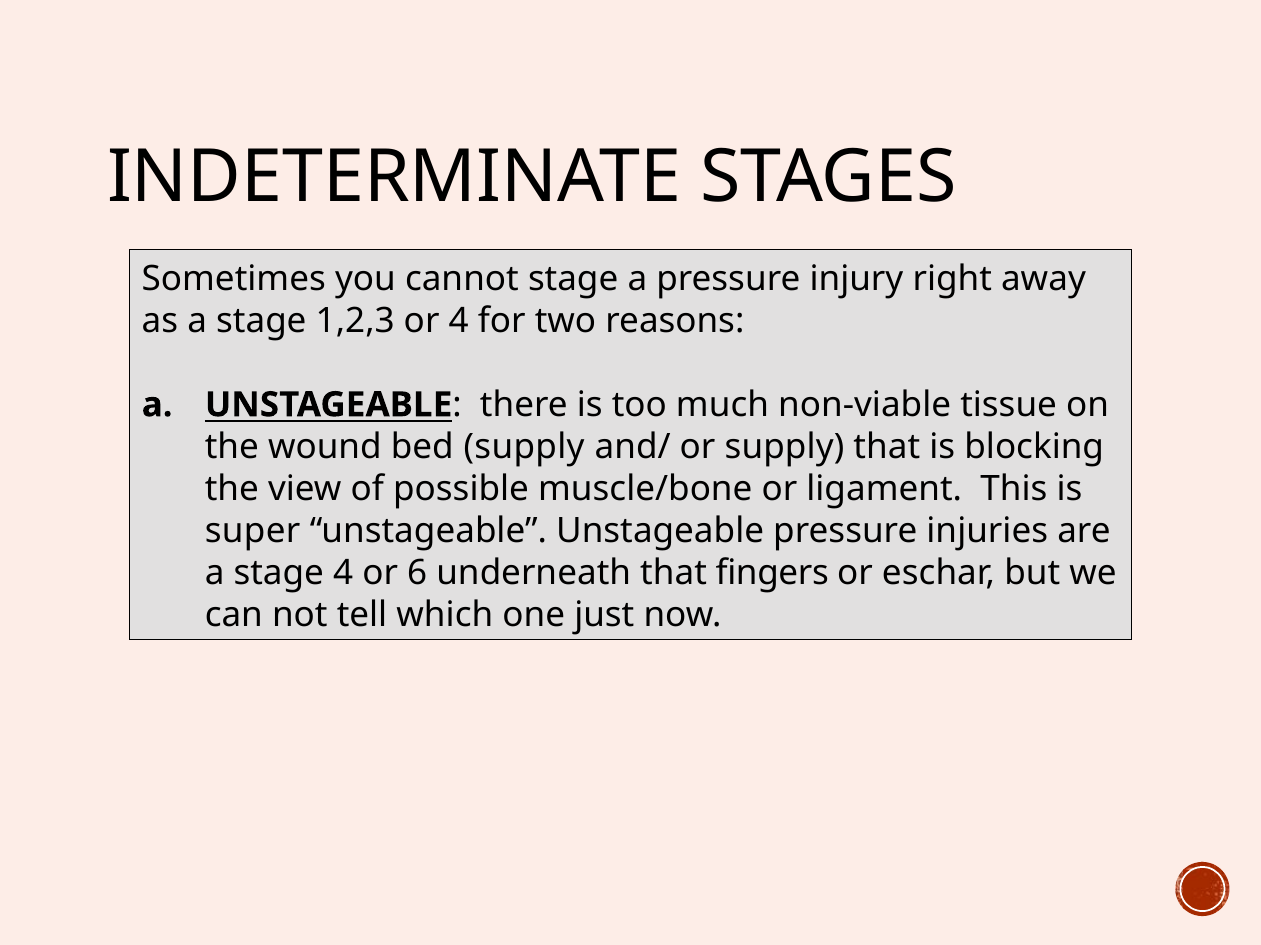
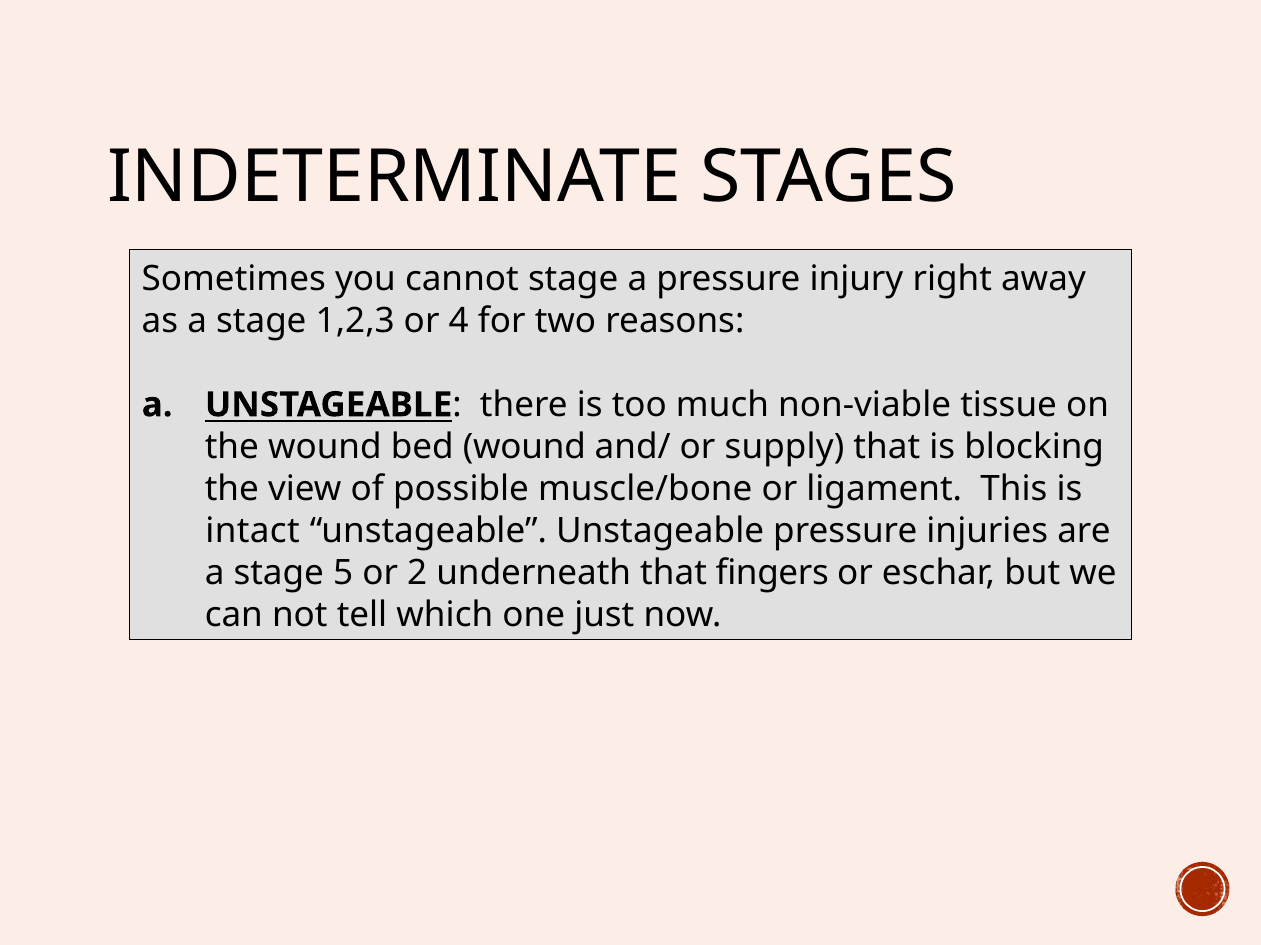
bed supply: supply -> wound
super: super -> intact
stage 4: 4 -> 5
6: 6 -> 2
